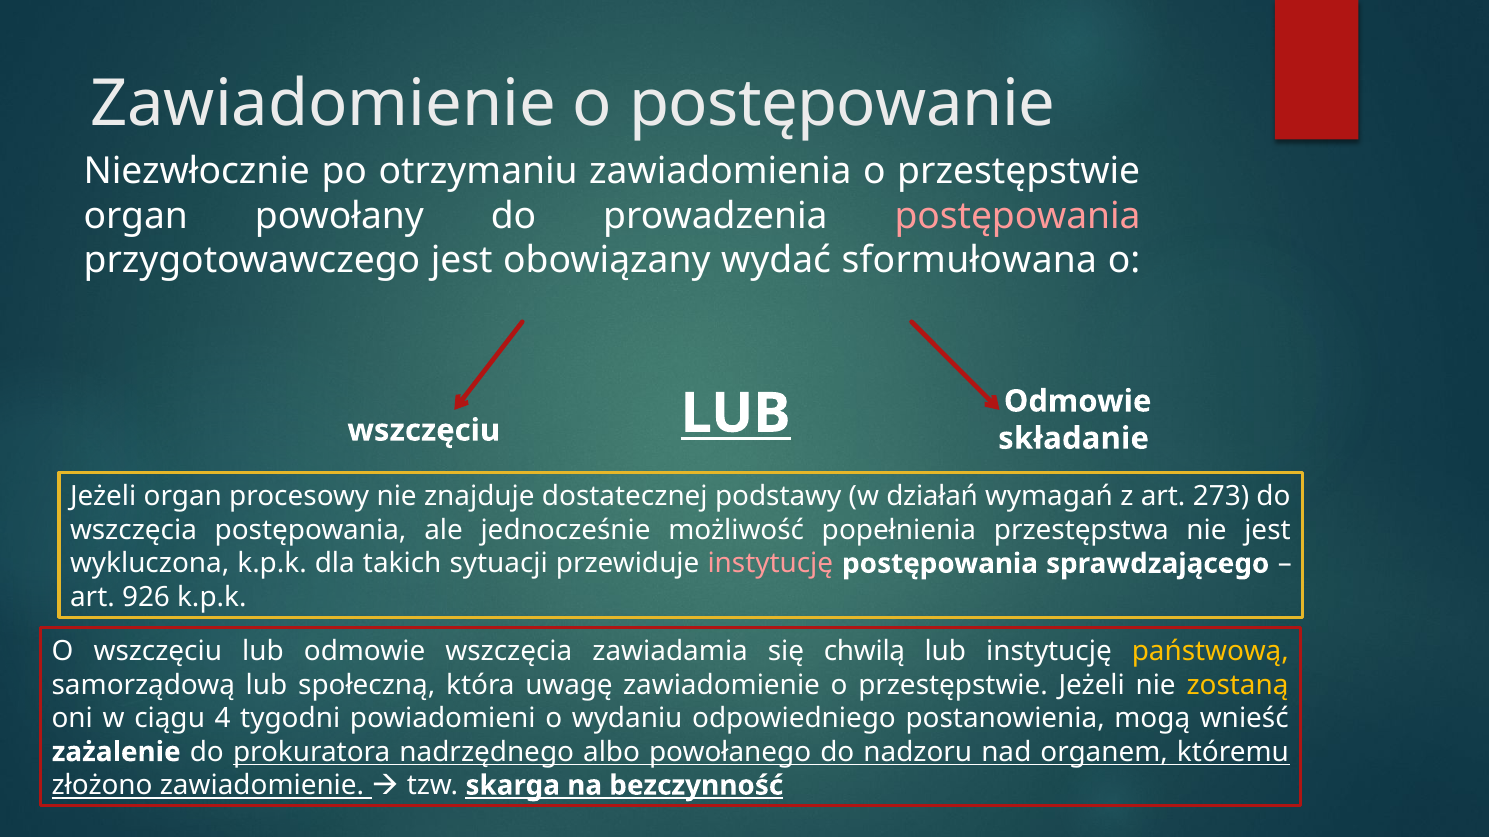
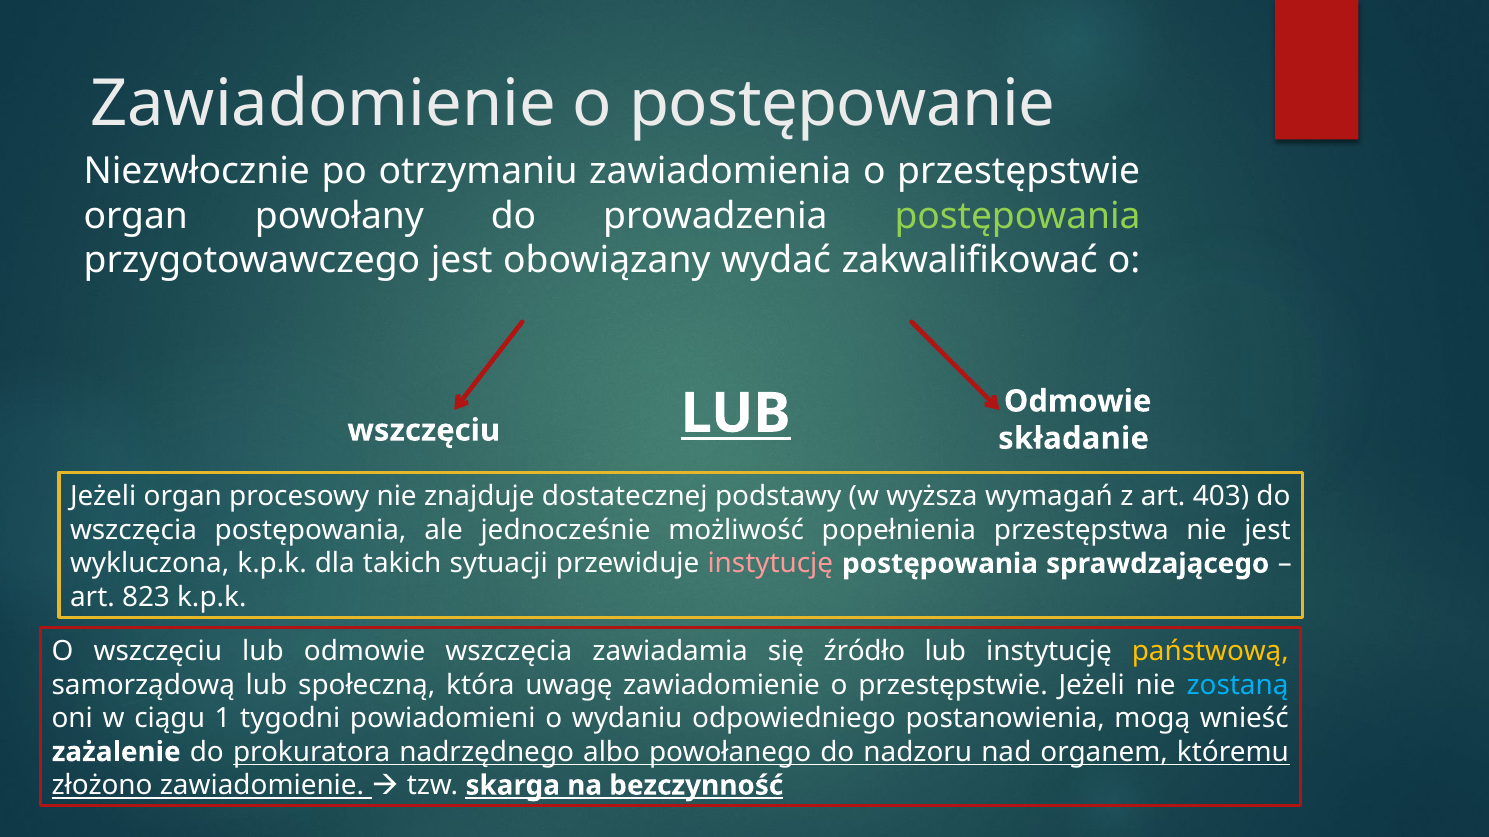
postępowania at (1018, 216) colour: pink -> light green
sformułowana: sformułowana -> zakwalifikować
działań: działań -> wyższa
273: 273 -> 403
926: 926 -> 823
chwilą: chwilą -> źródło
zostaną colour: yellow -> light blue
4: 4 -> 1
